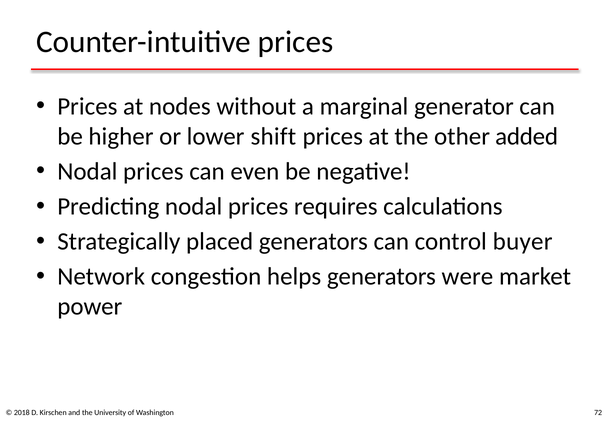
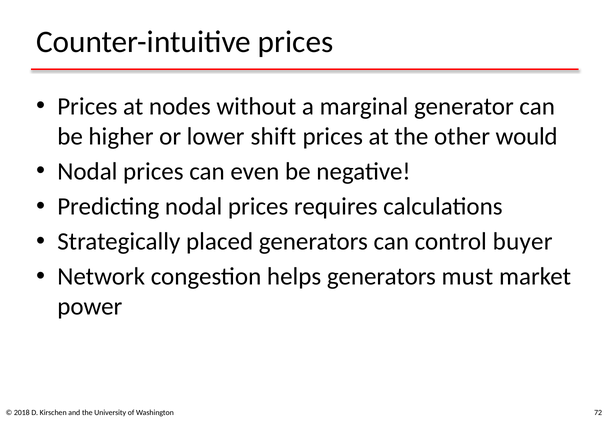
added: added -> would
were: were -> must
